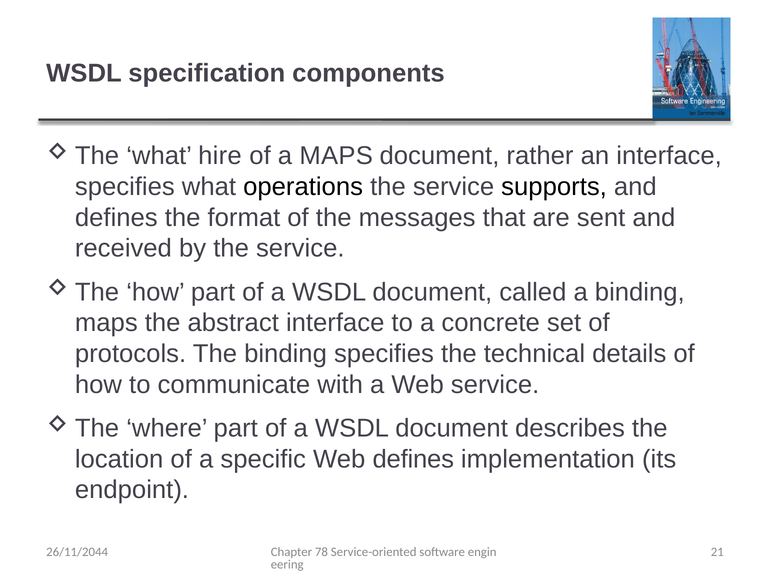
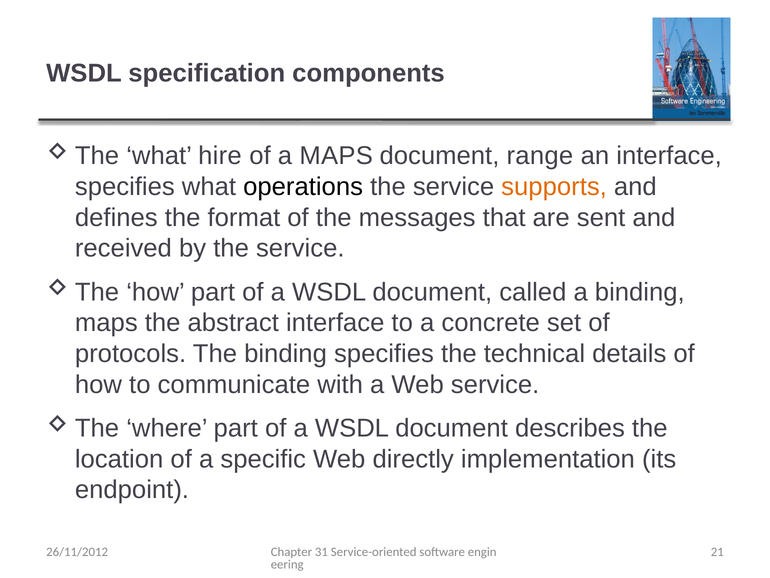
rather: rather -> range
supports colour: black -> orange
Web defines: defines -> directly
78: 78 -> 31
26/11/2044: 26/11/2044 -> 26/11/2012
